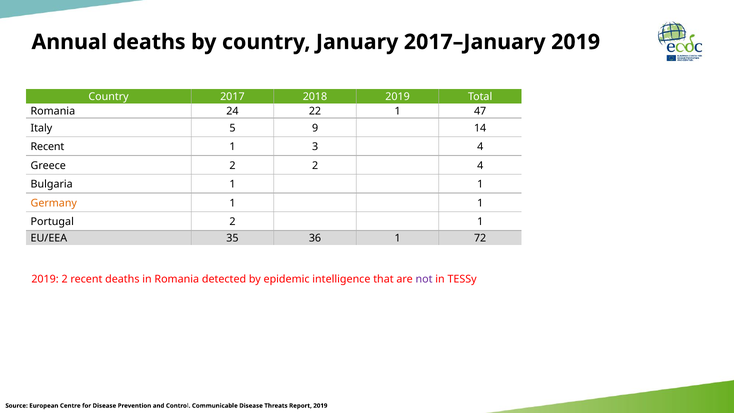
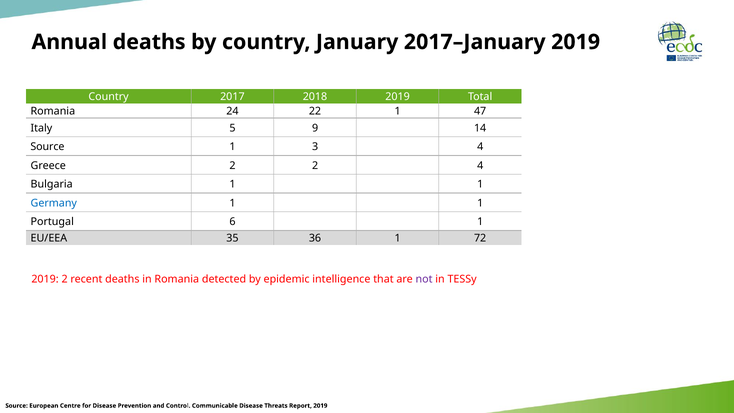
Recent at (47, 147): Recent -> Source
Germany colour: orange -> blue
Portugal 2: 2 -> 6
